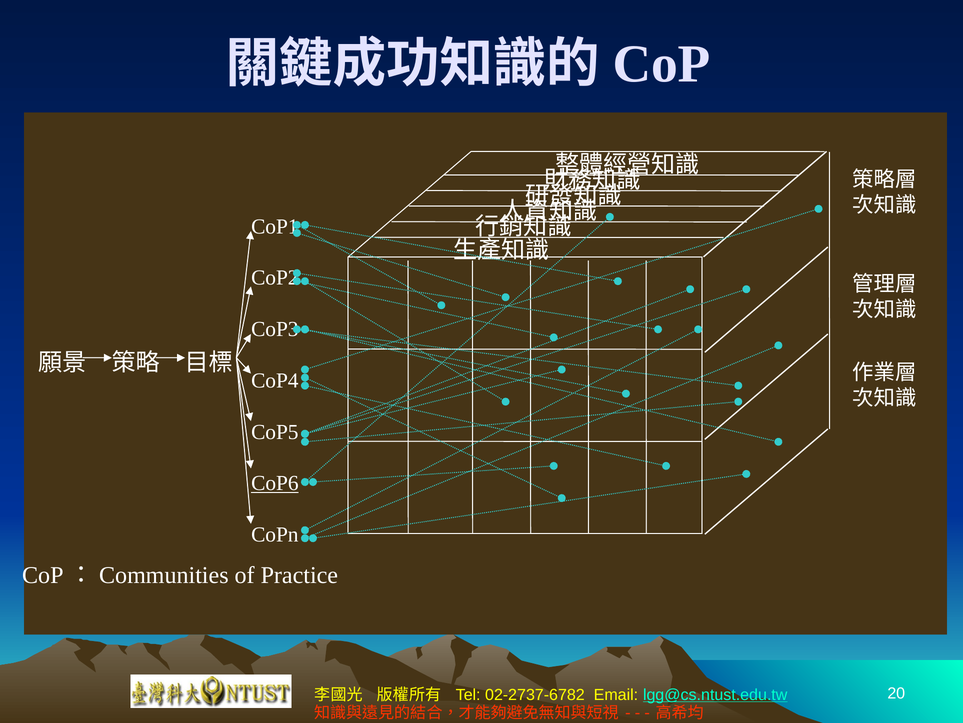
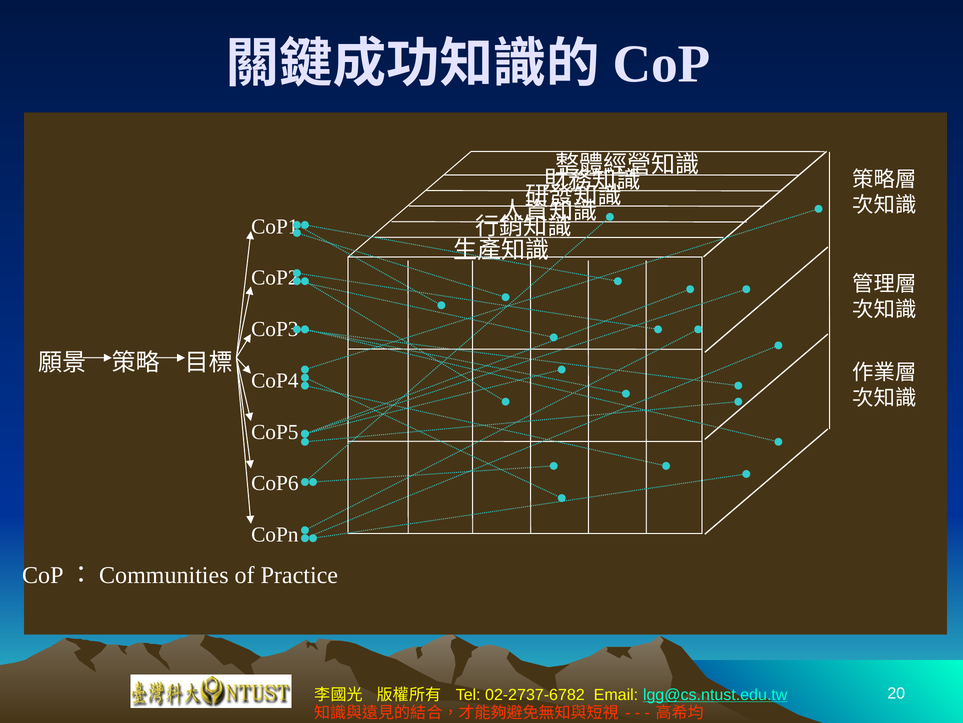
CoP6 underline: present -> none
